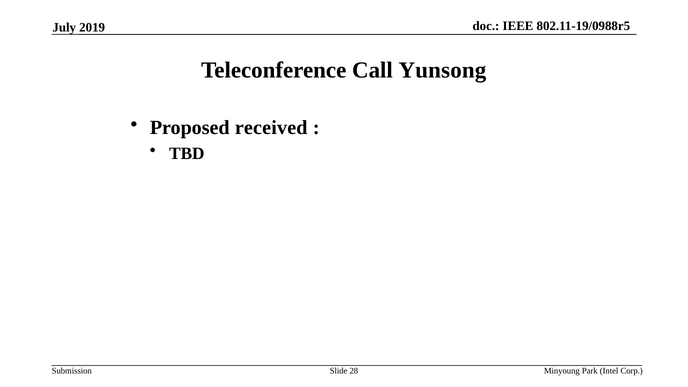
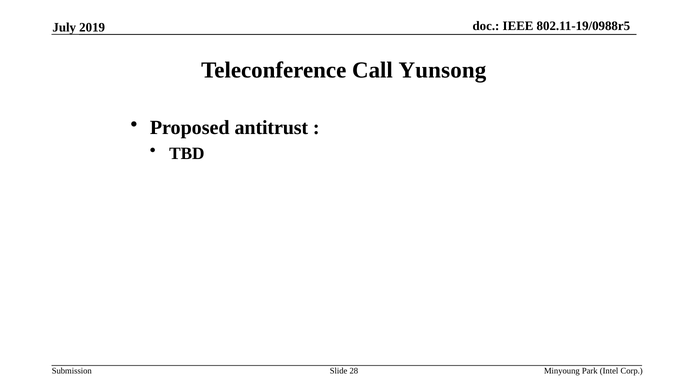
received: received -> antitrust
